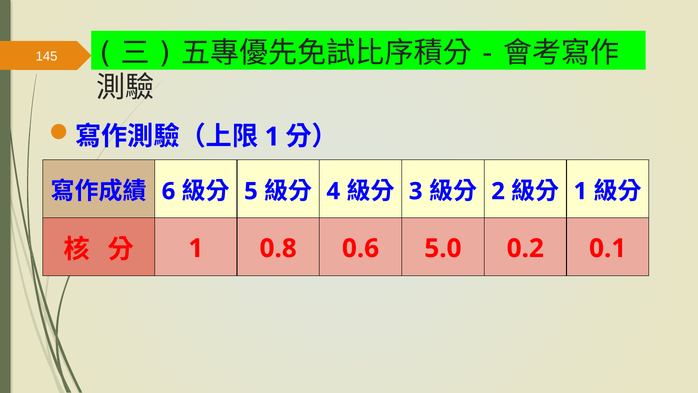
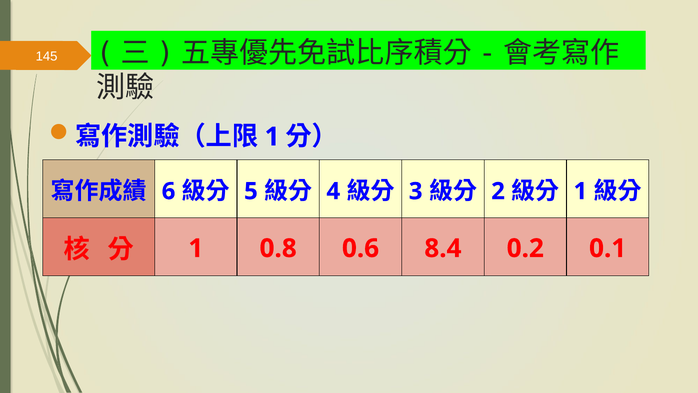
5.0: 5.0 -> 8.4
